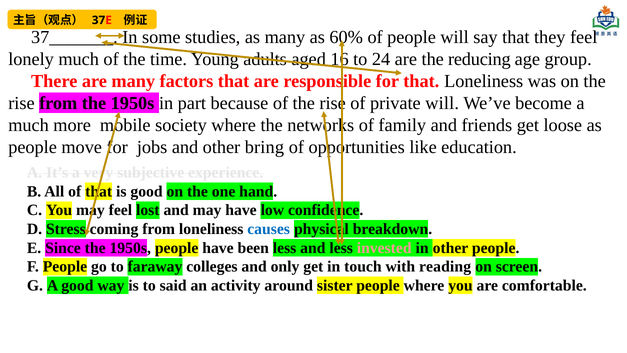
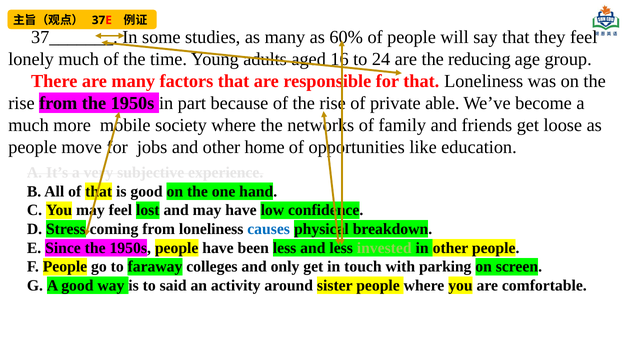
private will: will -> able
bring: bring -> home
invested colour: pink -> light green
reading: reading -> parking
